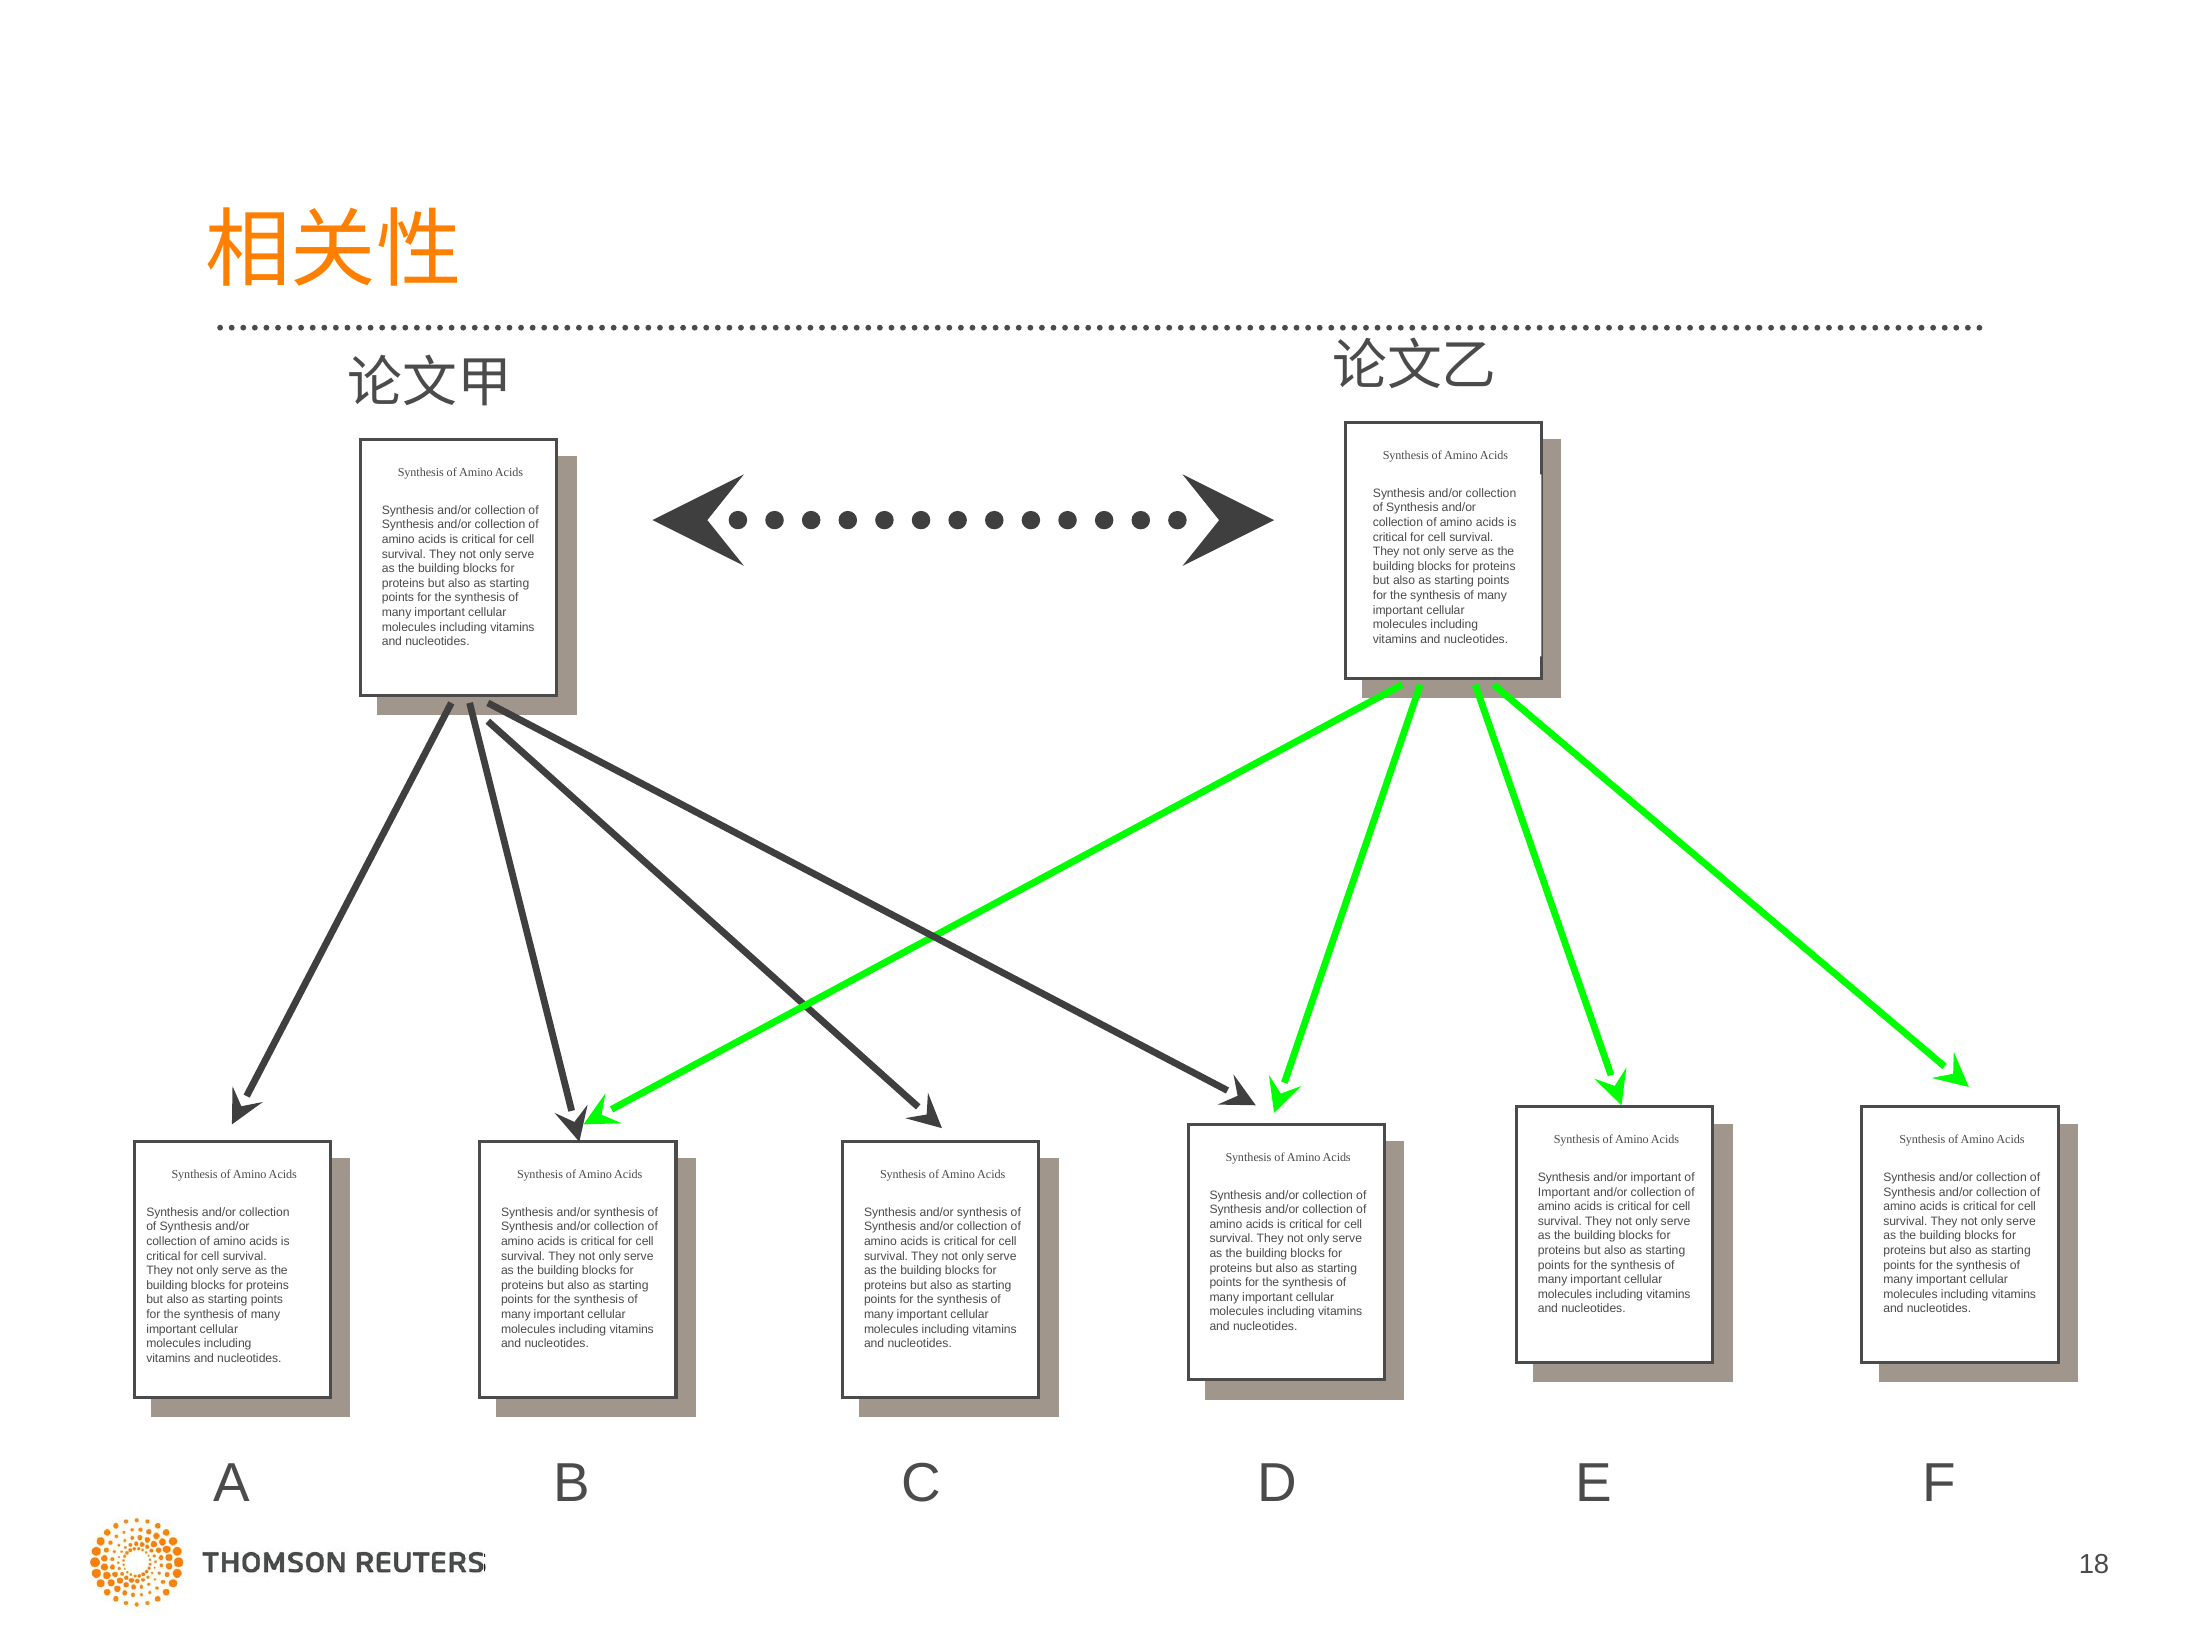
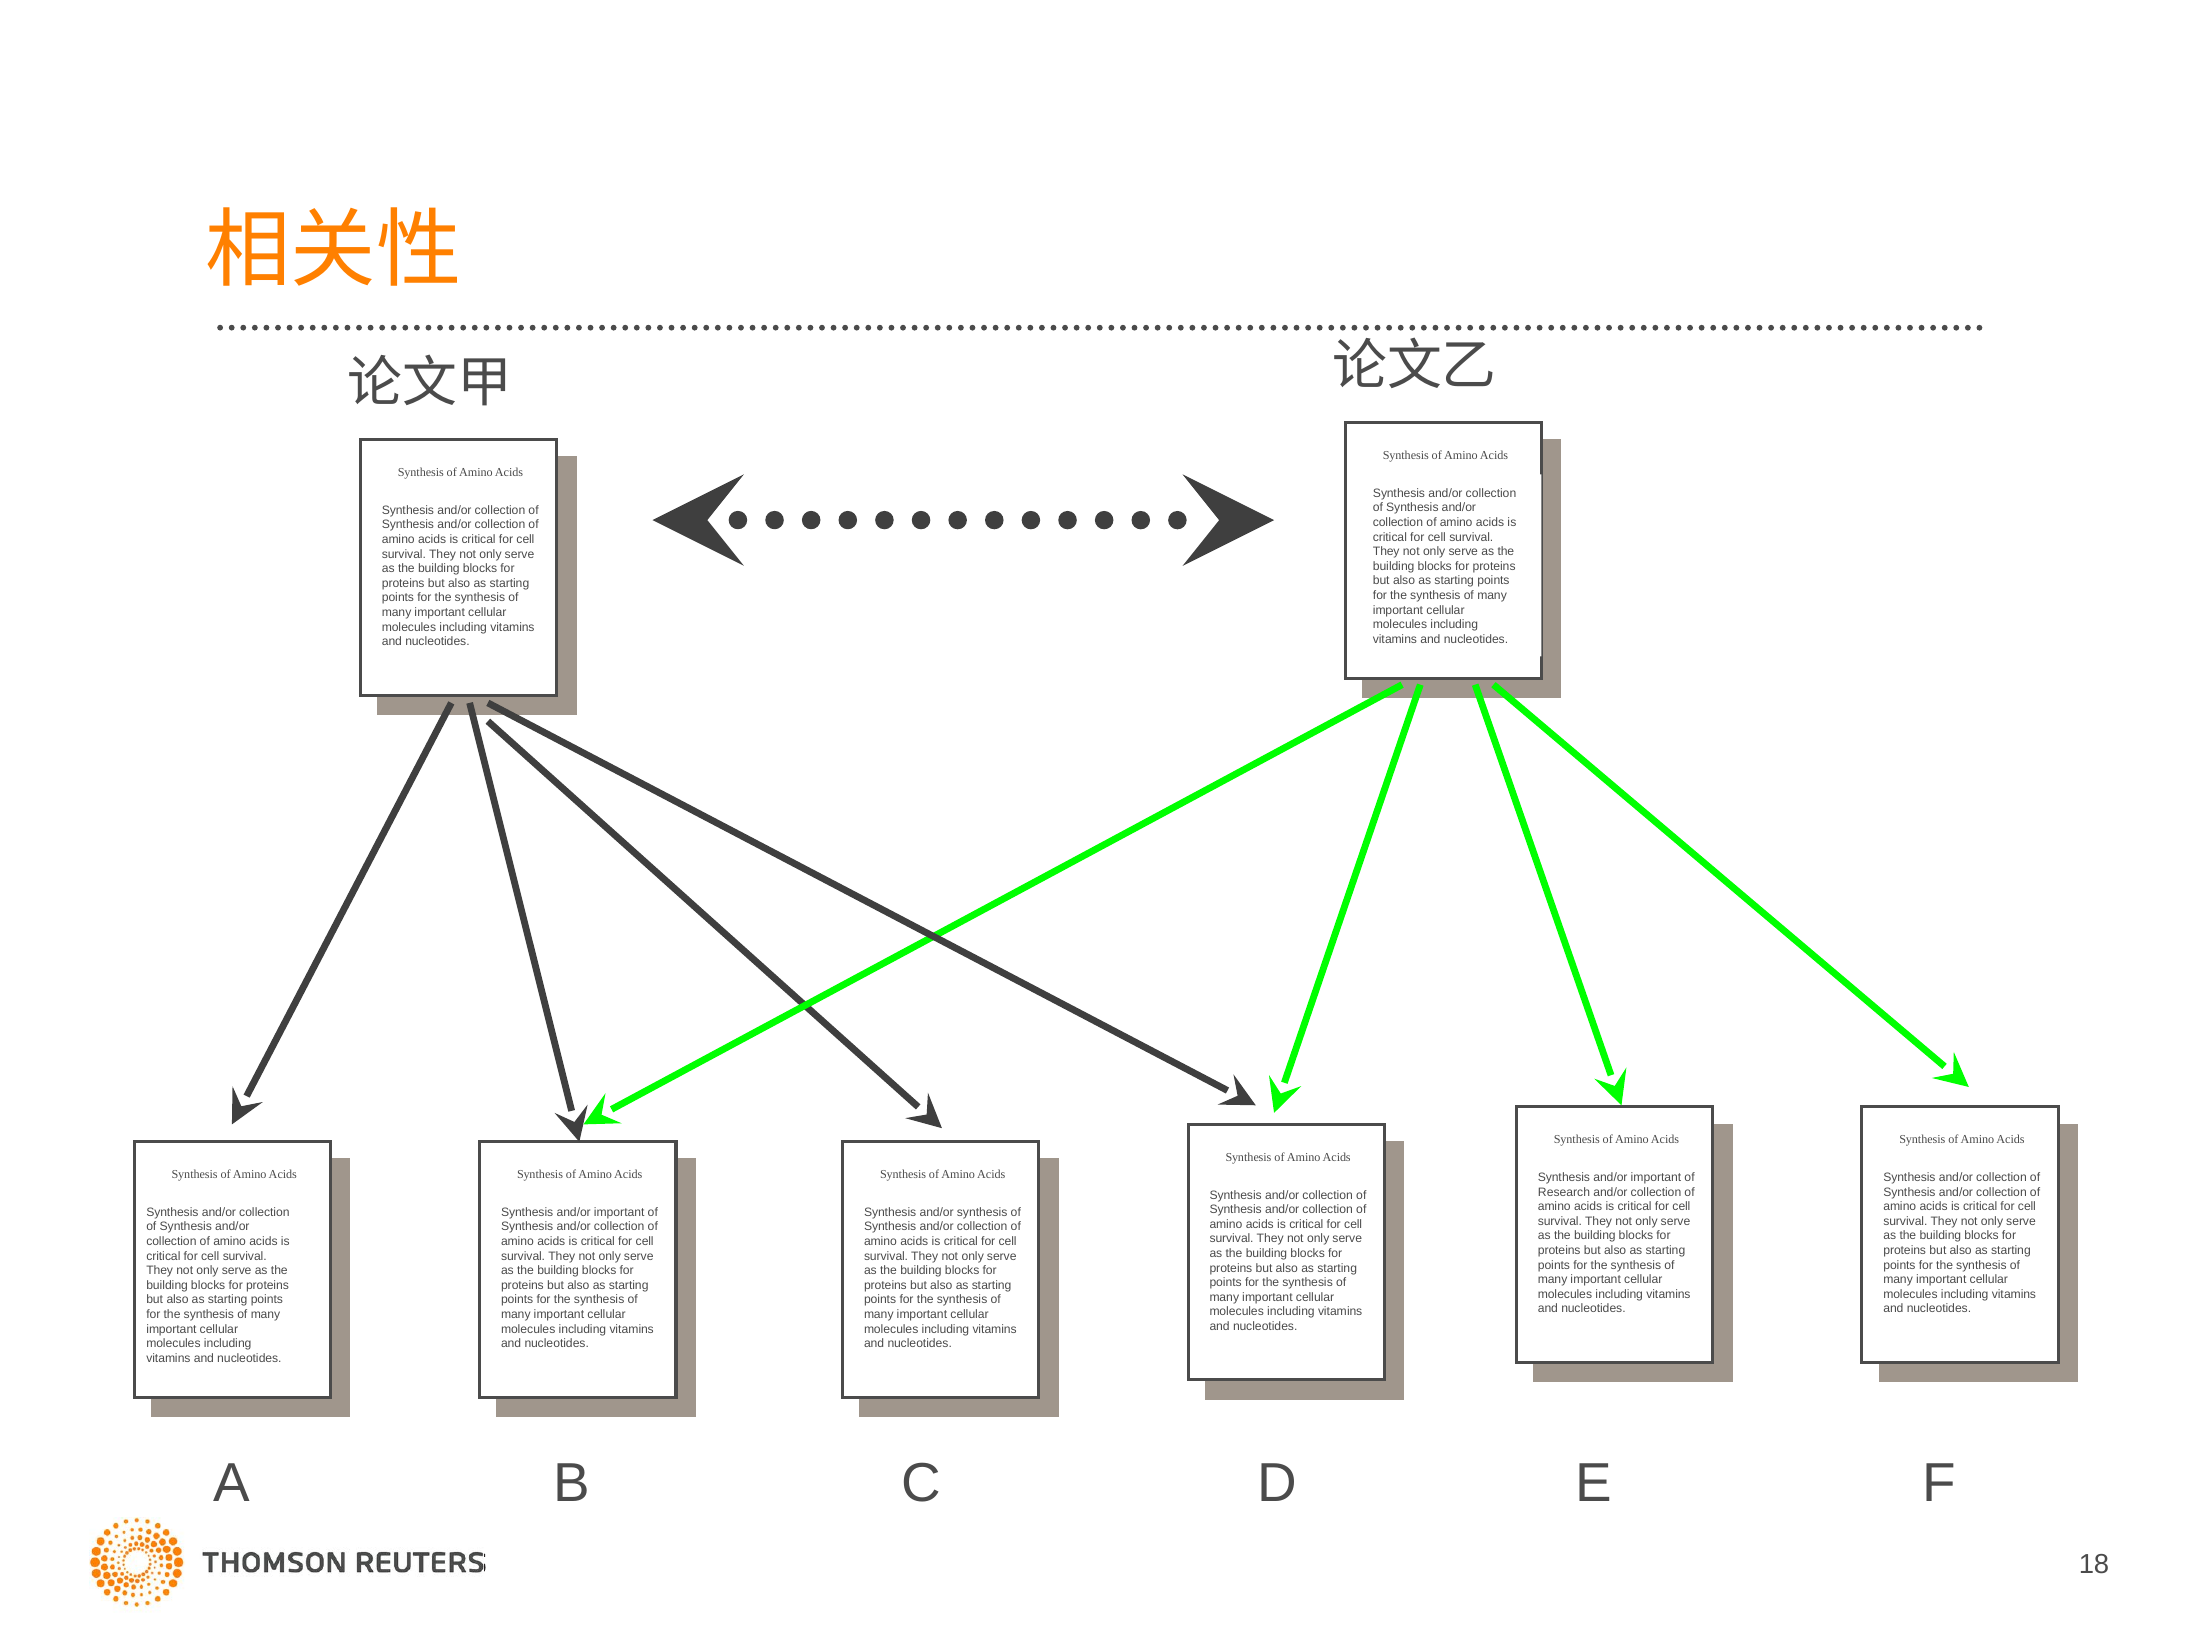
Important at (1564, 1192): Important -> Research
synthesis at (619, 1212): synthesis -> important
